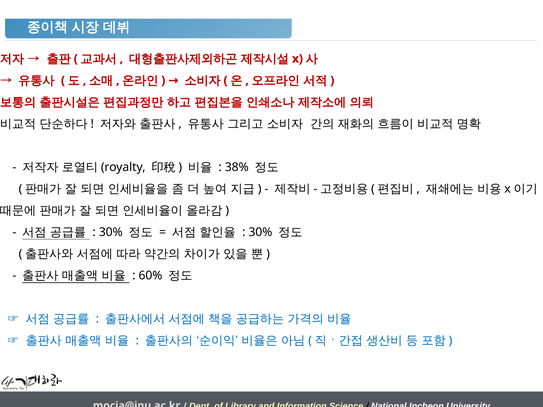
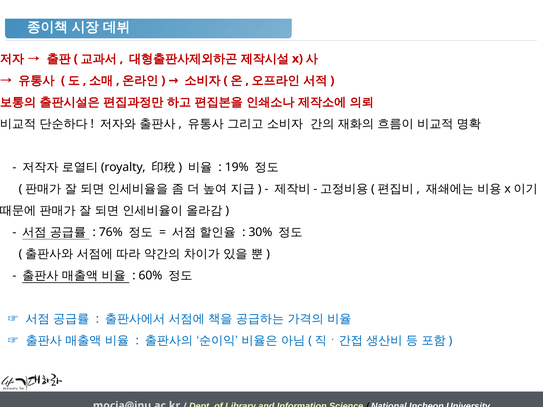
38%: 38% -> 19%
30% at (111, 232): 30% -> 76%
